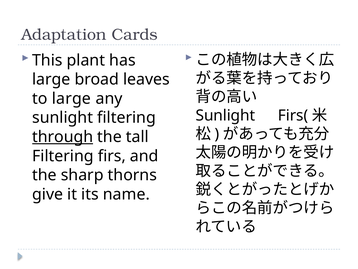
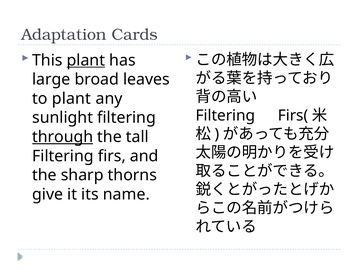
plant at (86, 60) underline: none -> present
to large: large -> plant
Sunlight at (225, 115): Sunlight -> Filtering
